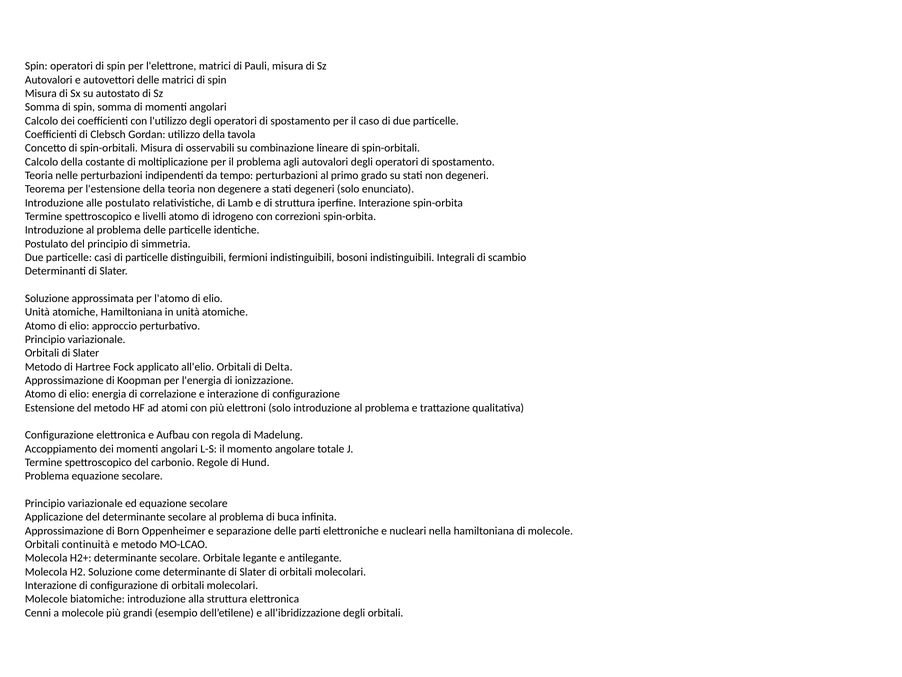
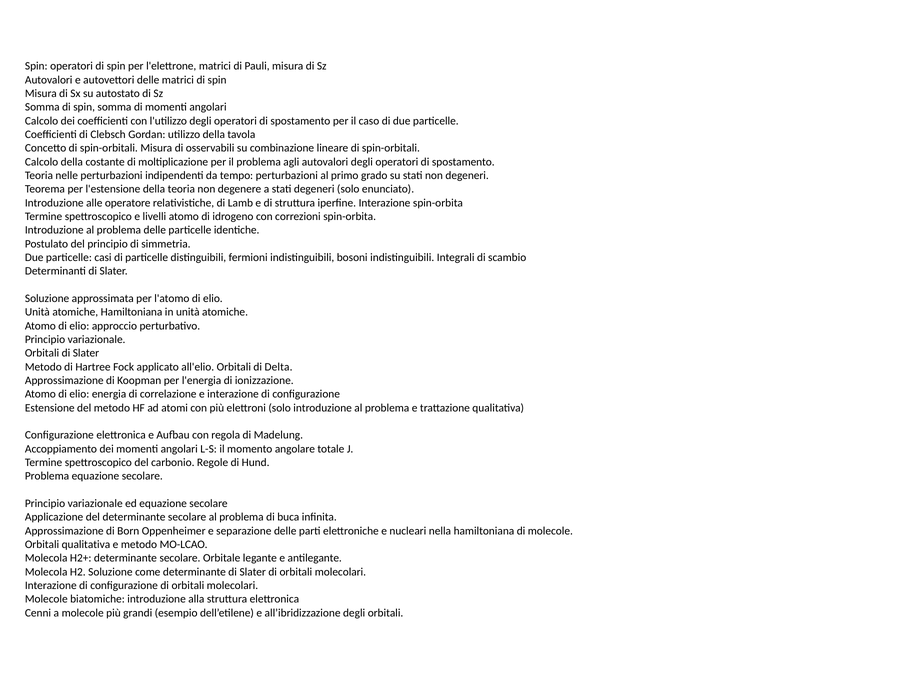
alle postulato: postulato -> operatore
Orbitali continuità: continuità -> qualitativa
